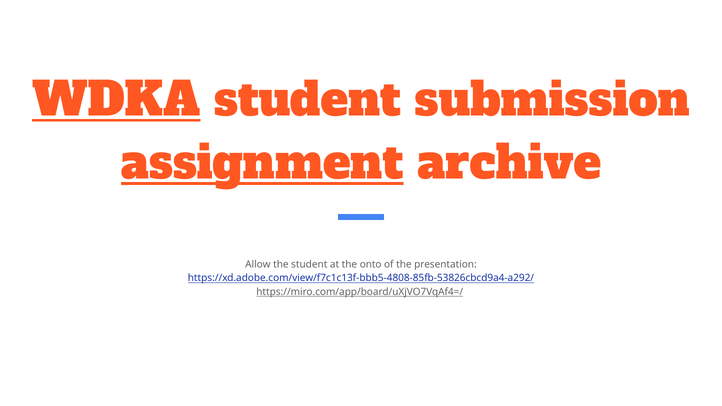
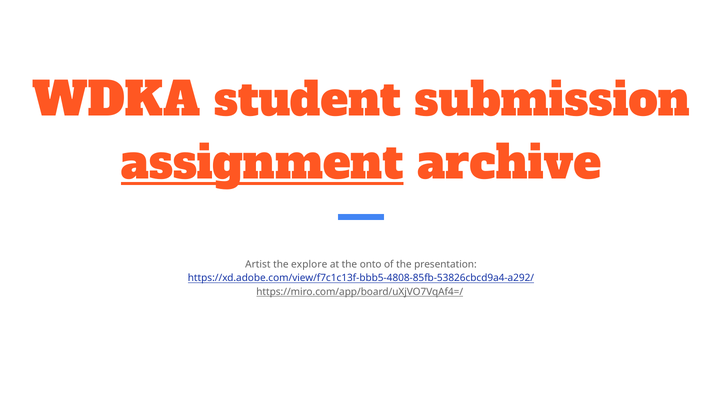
WDKA underline: present -> none
Allow: Allow -> Artist
the student: student -> explore
